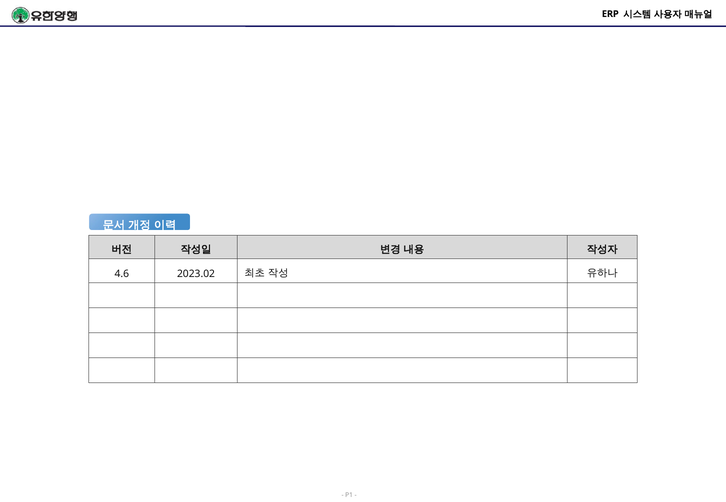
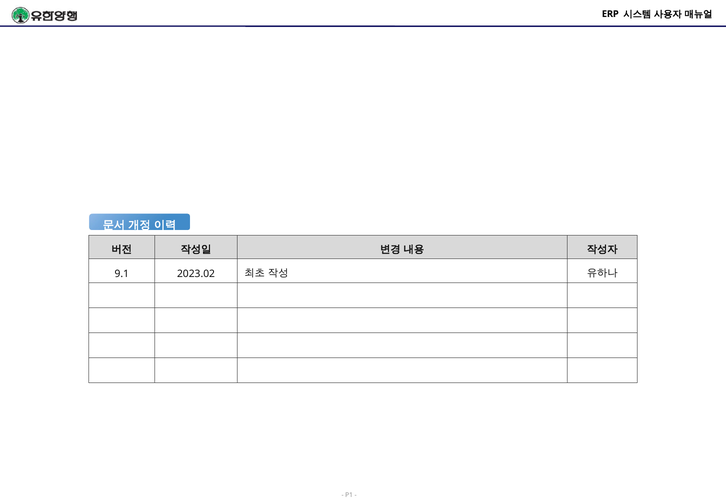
4.6: 4.6 -> 9.1
